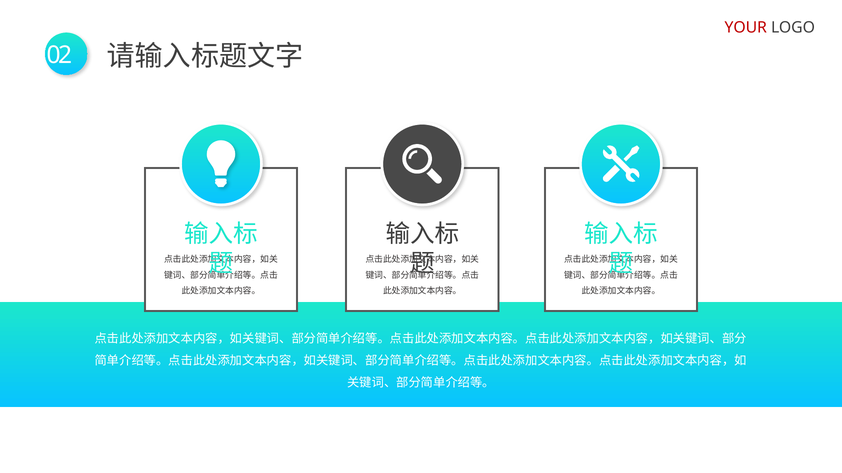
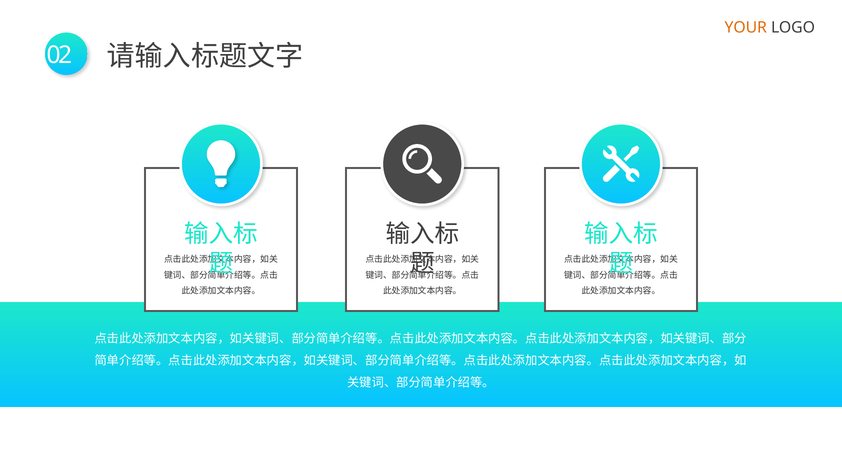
YOUR colour: red -> orange
